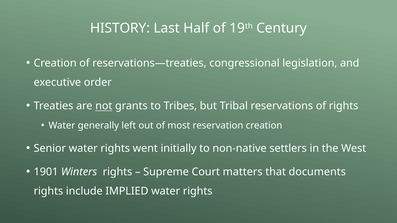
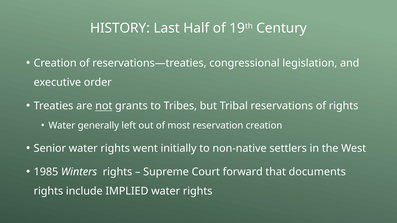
1901: 1901 -> 1985
matters: matters -> forward
